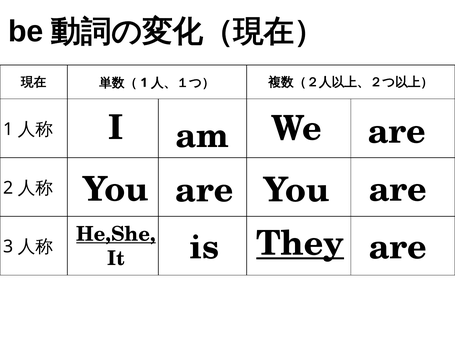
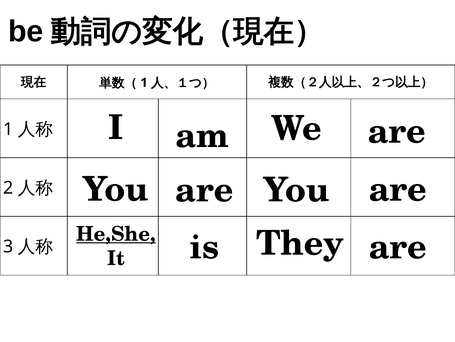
They underline: present -> none
